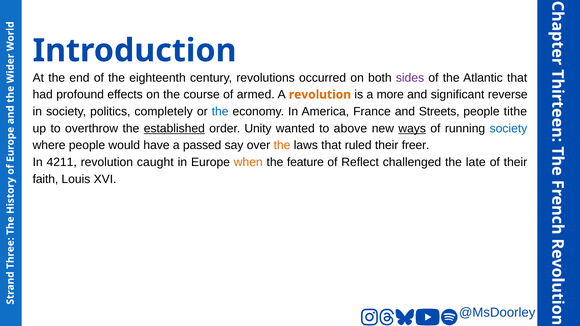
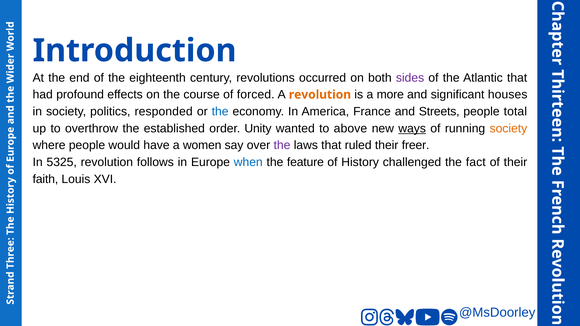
armed: armed -> forced
reverse: reverse -> houses
completely: completely -> responded
tithe: tithe -> total
established underline: present -> none
society at (508, 129) colour: blue -> orange
passed: passed -> women
the at (282, 145) colour: orange -> purple
4211: 4211 -> 5325
caught: caught -> follows
when colour: orange -> blue
Reflect: Reflect -> History
late: late -> fact
